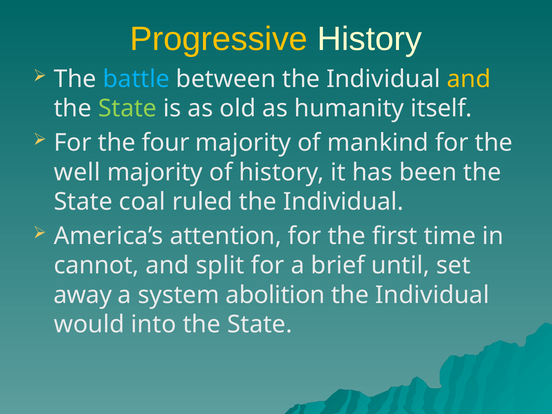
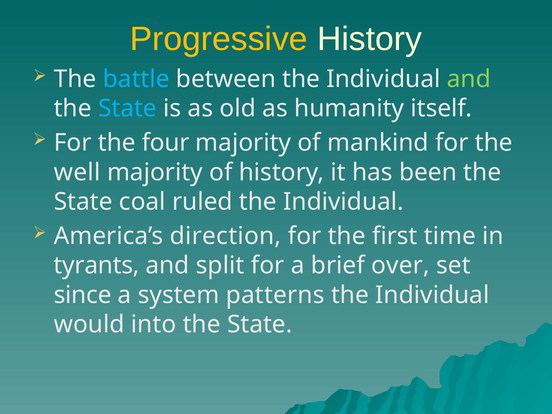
and at (469, 79) colour: yellow -> light green
State at (127, 108) colour: light green -> light blue
attention: attention -> direction
cannot: cannot -> tyrants
until: until -> over
away: away -> since
abolition: abolition -> patterns
